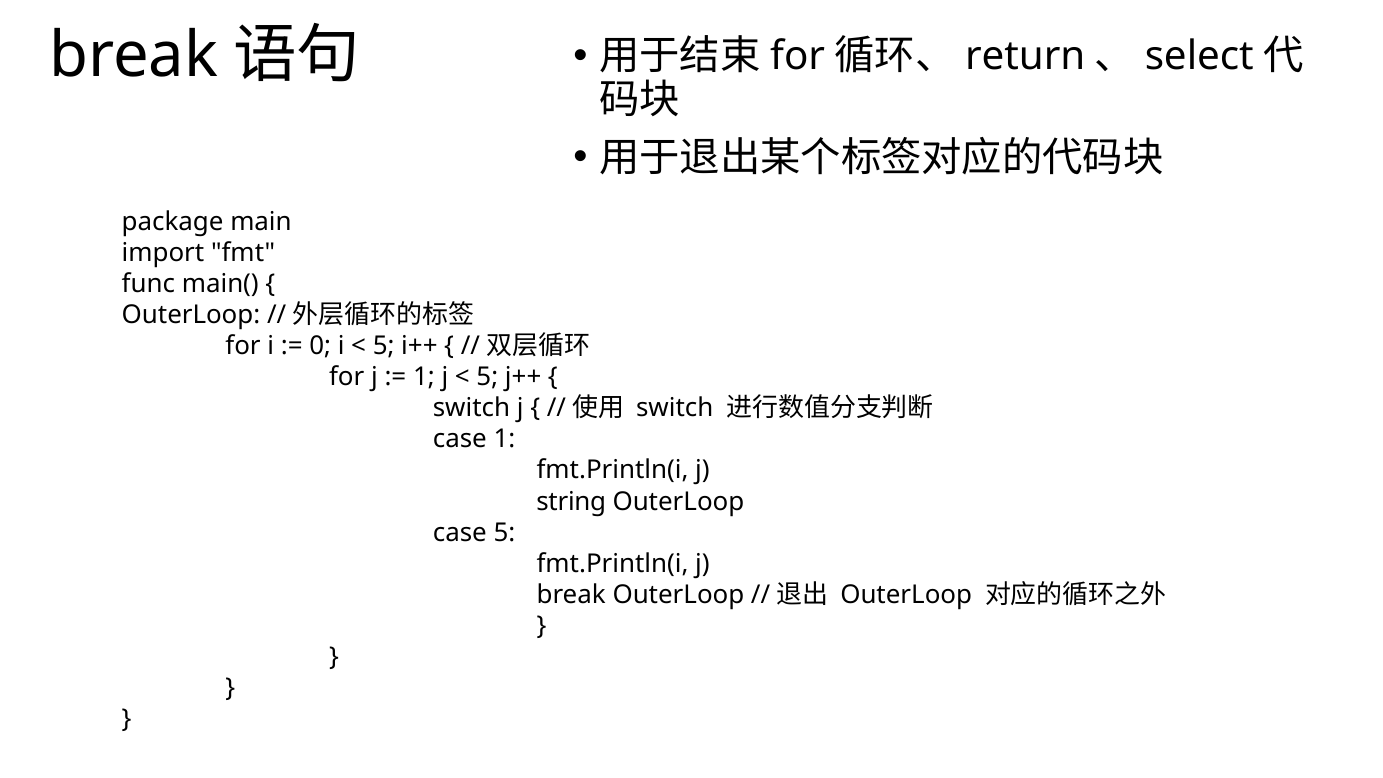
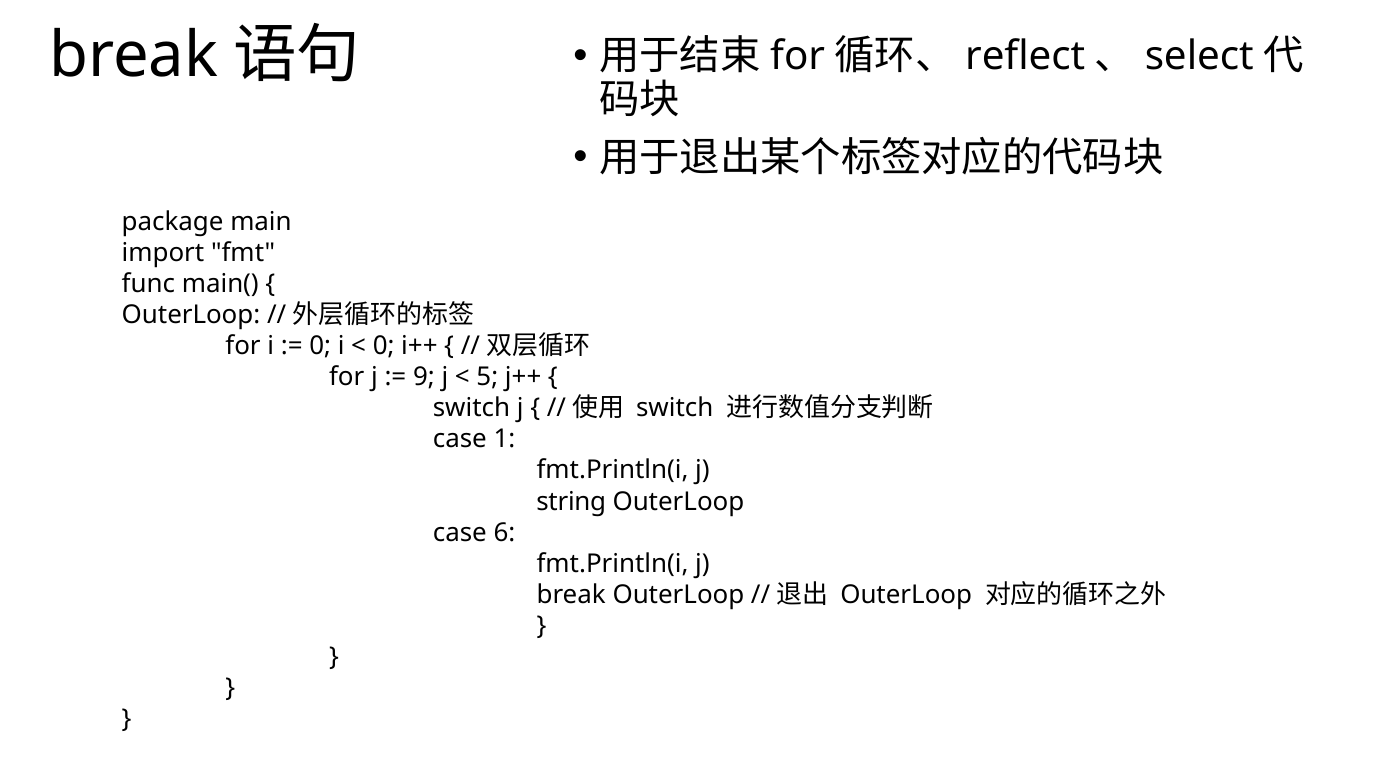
return: return -> reflect
5 at (384, 346): 5 -> 0
1 at (424, 377): 1 -> 9
case 5: 5 -> 6
